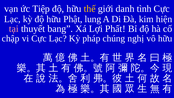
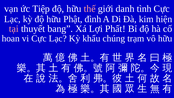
thế colour: yellow -> pink
lung: lung -> đình
chập: chập -> hoan
pháp: pháp -> khẩu
nghị: nghị -> trạm
